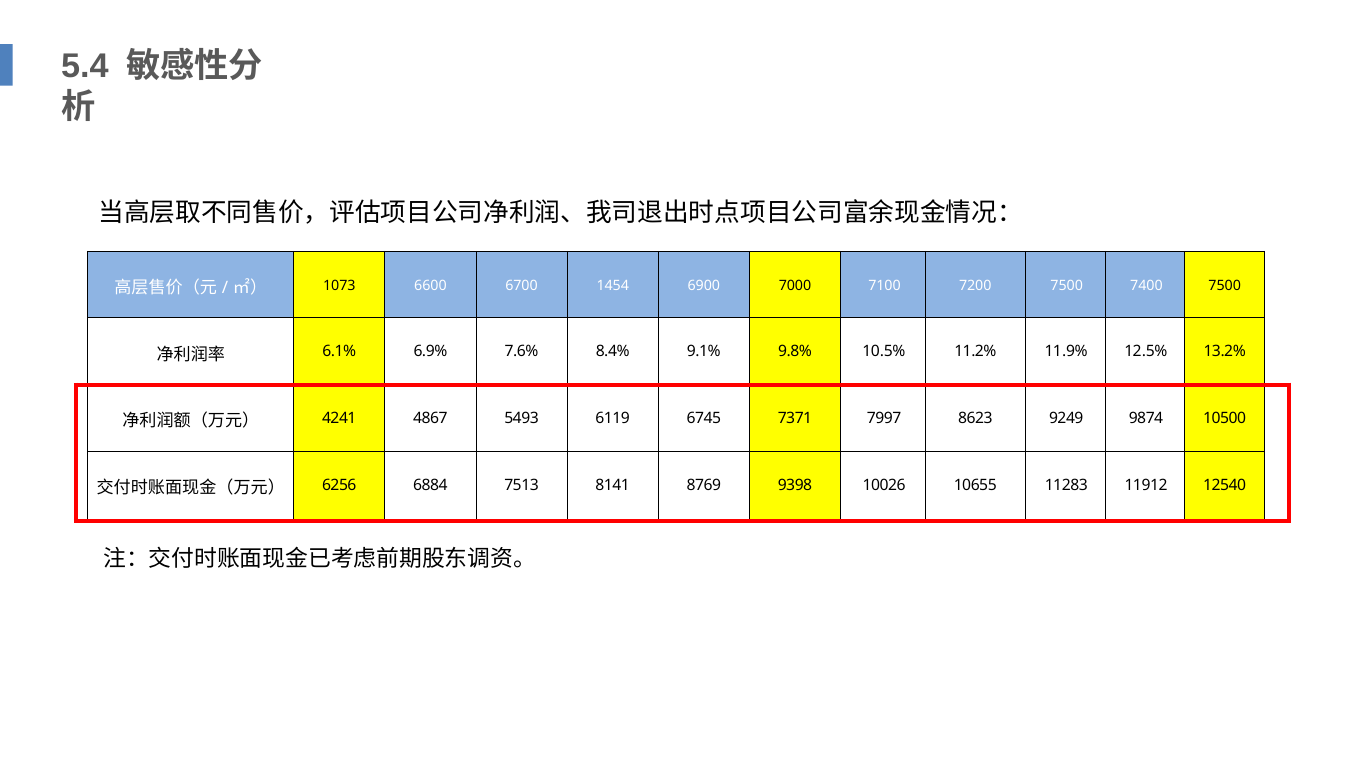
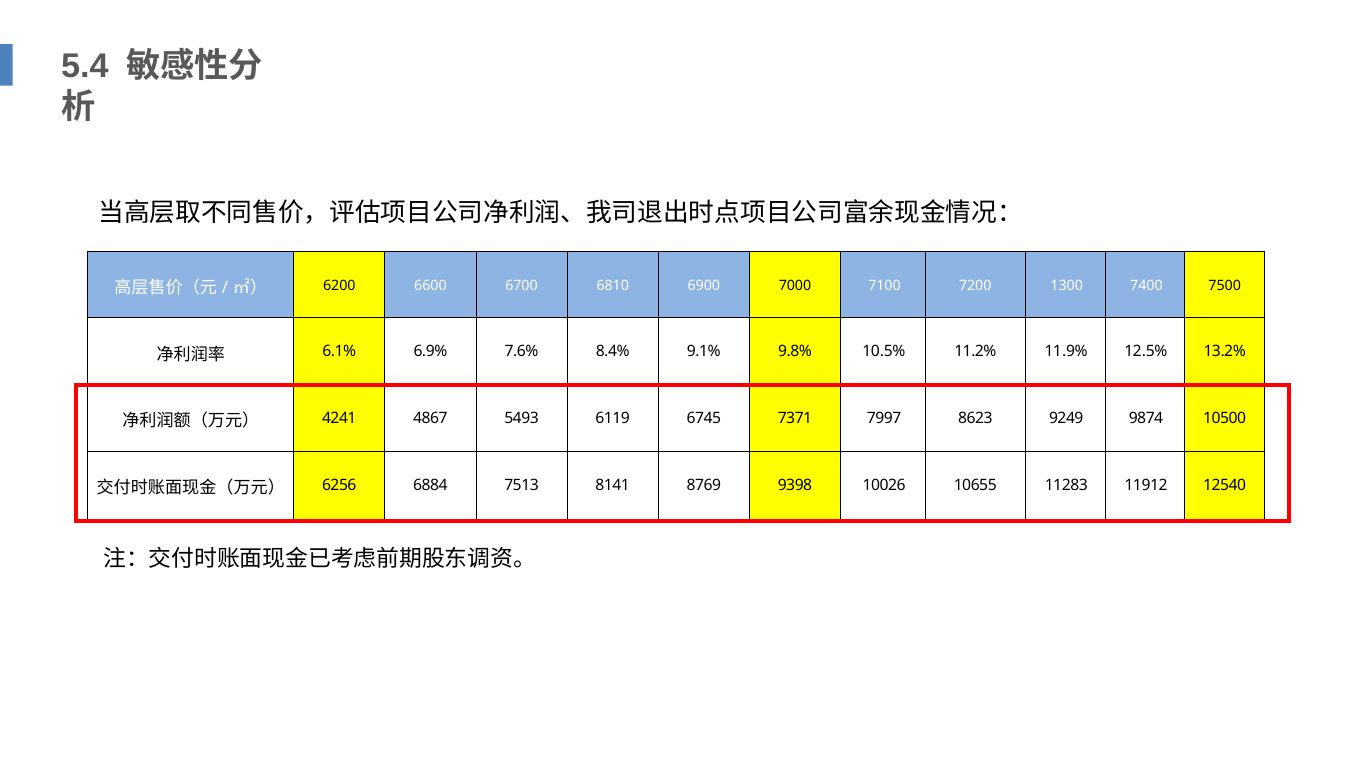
1073: 1073 -> 6200
1454: 1454 -> 6810
7200 7500: 7500 -> 1300
